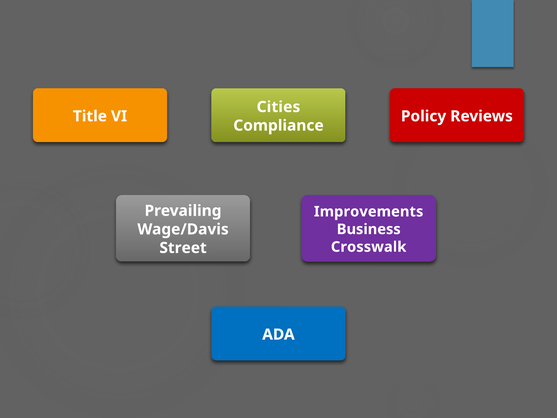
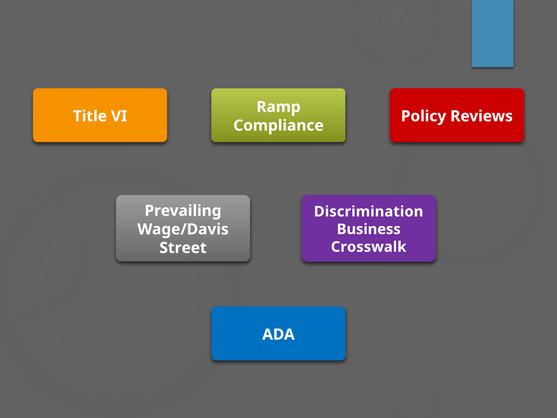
Cities: Cities -> Ramp
Improvements: Improvements -> Discrimination
